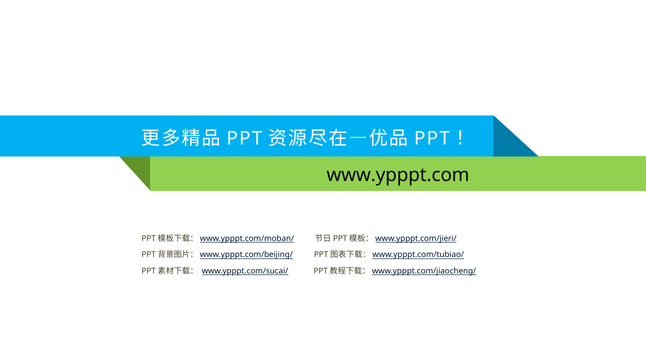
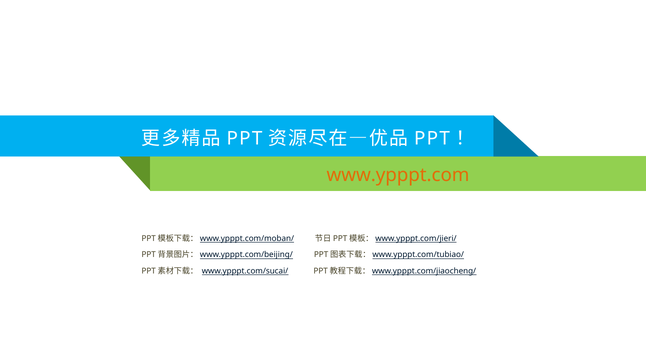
www.ypppt.com colour: black -> orange
